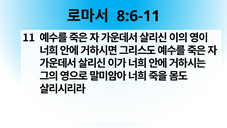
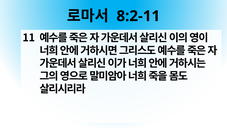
8:6-11: 8:6-11 -> 8:2-11
